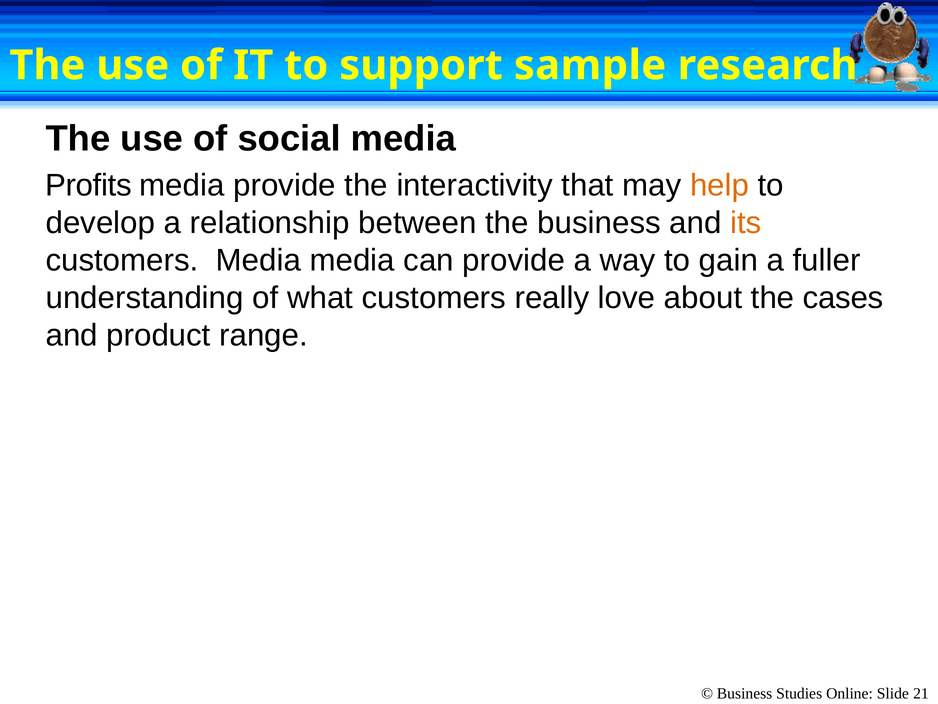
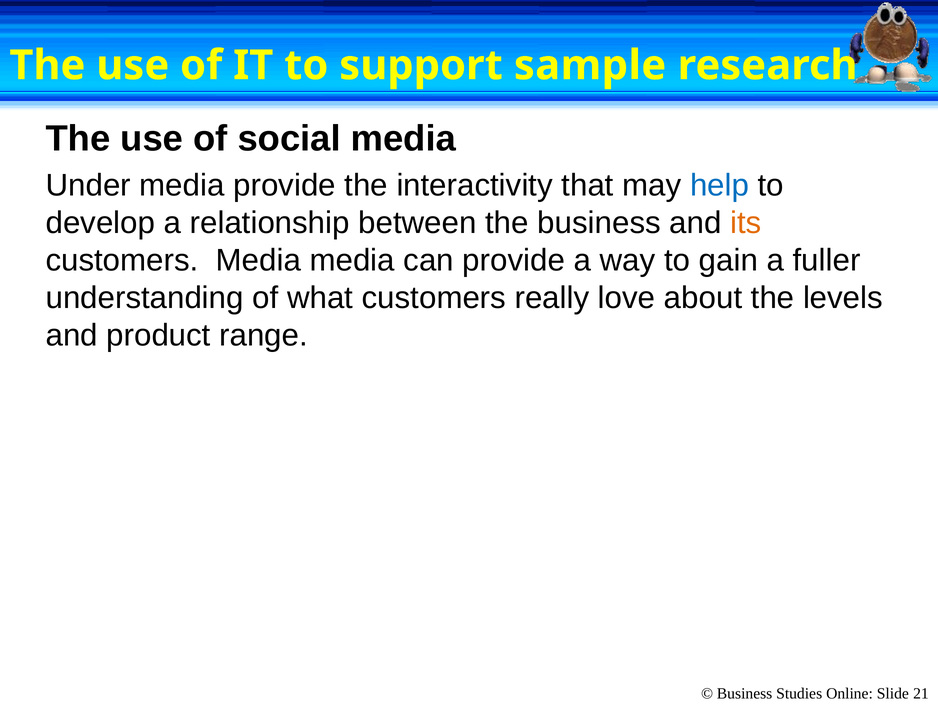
Profits: Profits -> Under
help colour: orange -> blue
cases: cases -> levels
